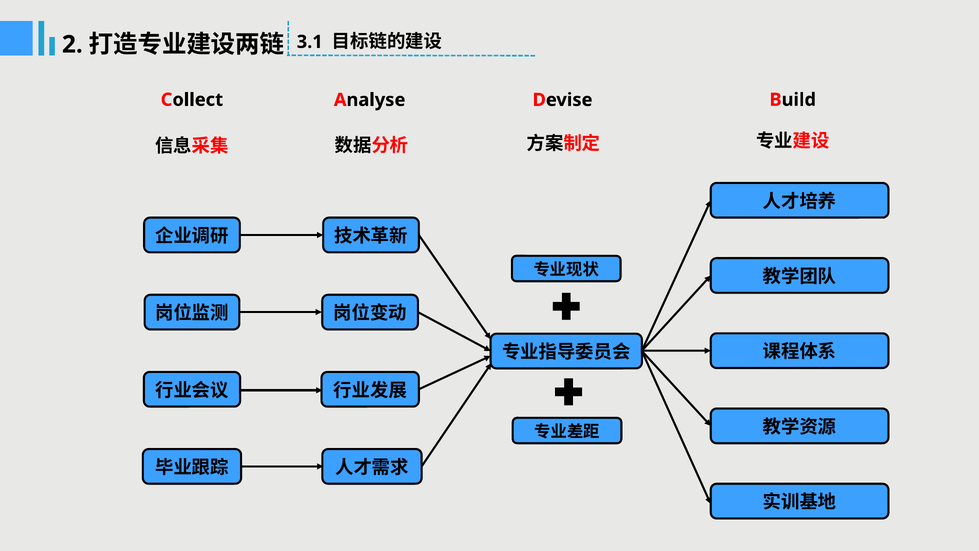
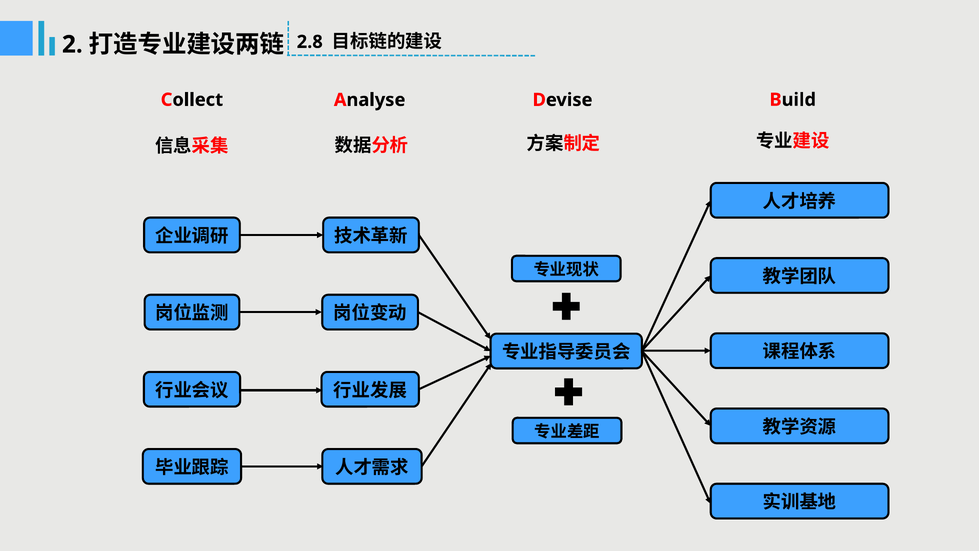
3.1: 3.1 -> 2.8
